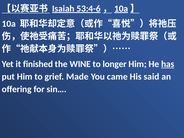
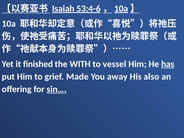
WINE: WINE -> WITH
longer: longer -> vessel
came: came -> away
said: said -> also
sin… underline: none -> present
